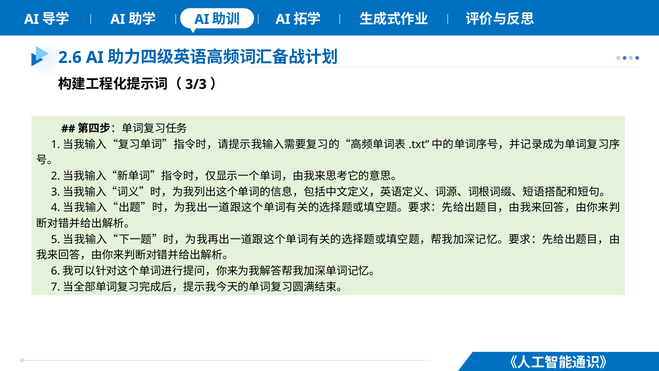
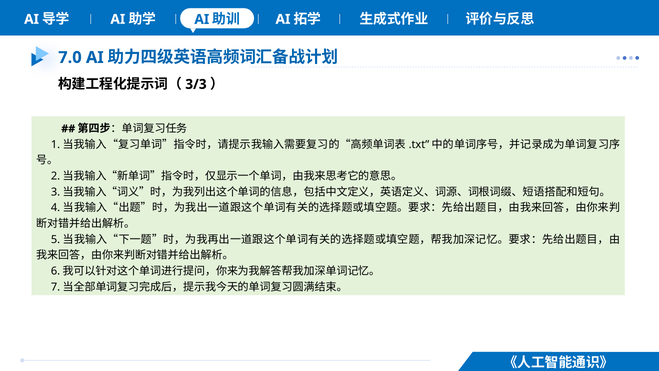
2.6: 2.6 -> 7.0
